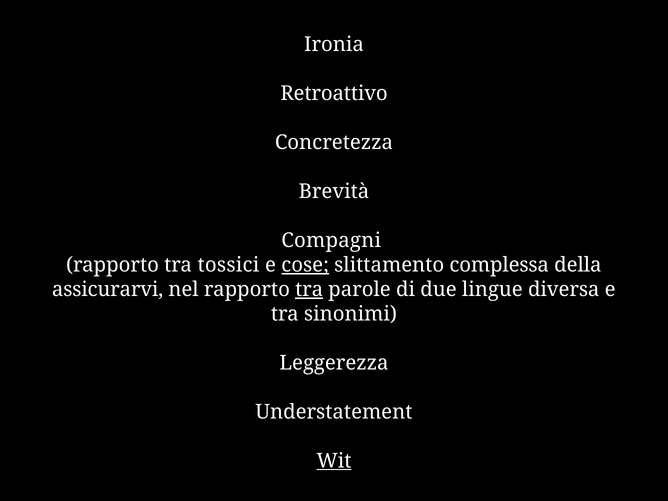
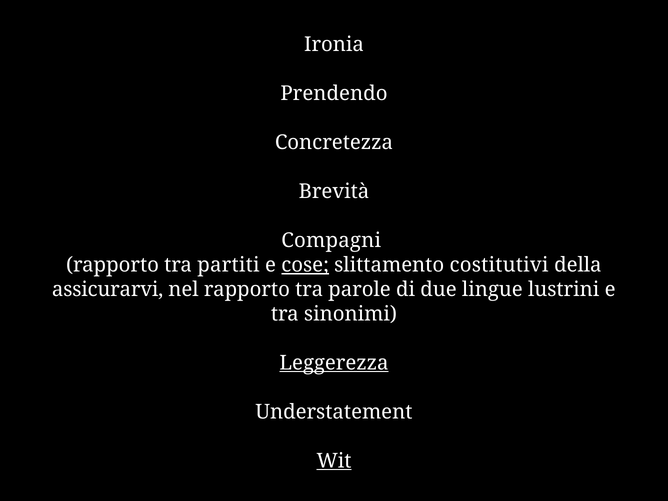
Retroattivo: Retroattivo -> Prendendo
tossici: tossici -> partiti
complessa: complessa -> costitutivi
tra at (309, 289) underline: present -> none
diversa: diversa -> lustrini
Leggerezza underline: none -> present
